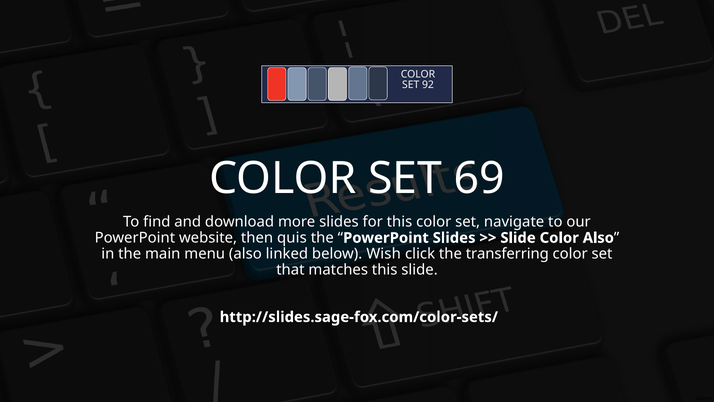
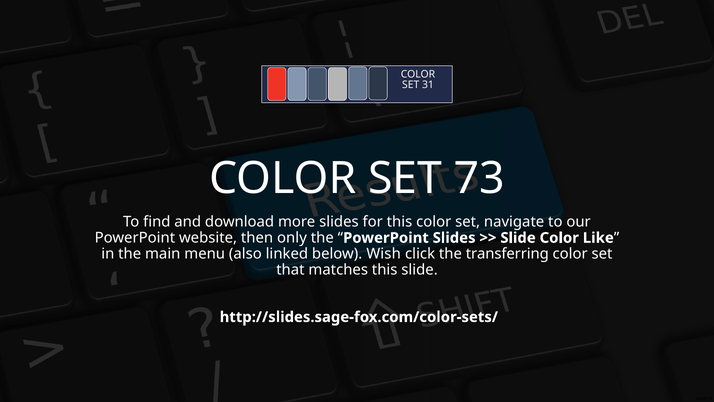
92: 92 -> 31
69: 69 -> 73
quis: quis -> only
Color Also: Also -> Like
